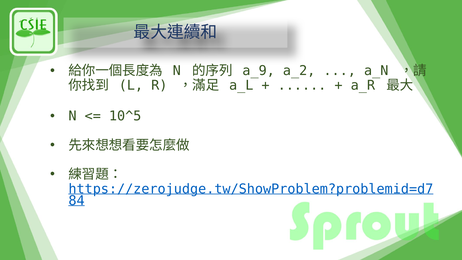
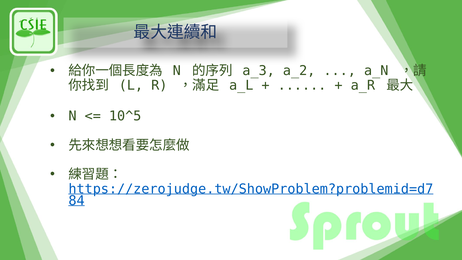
a_9: a_9 -> a_3
